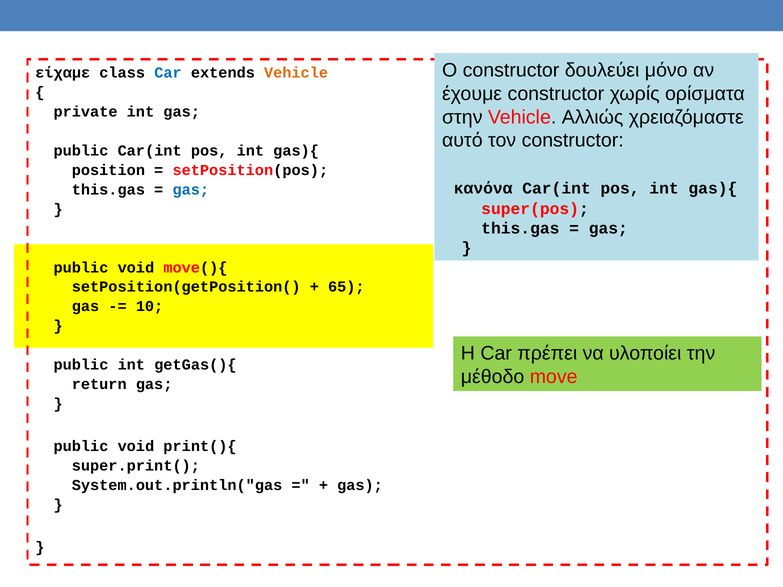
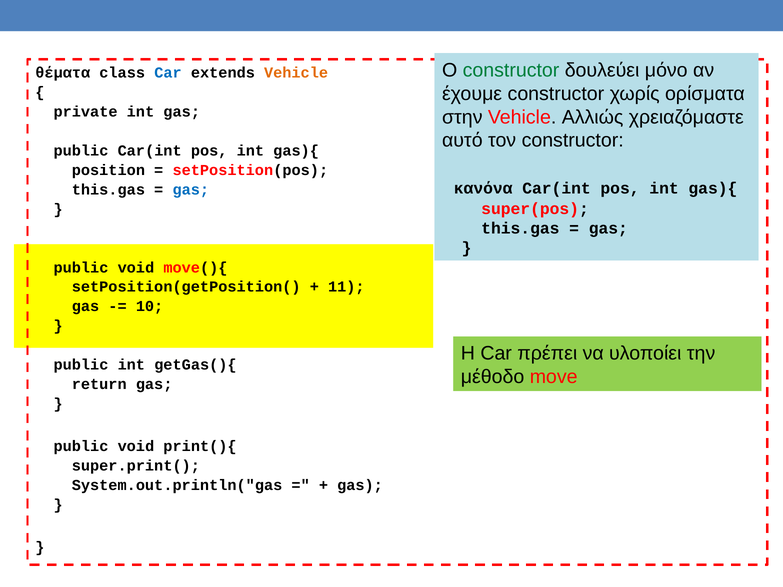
constructor at (511, 70) colour: black -> green
είχαμε: είχαμε -> θέματα
65: 65 -> 11
